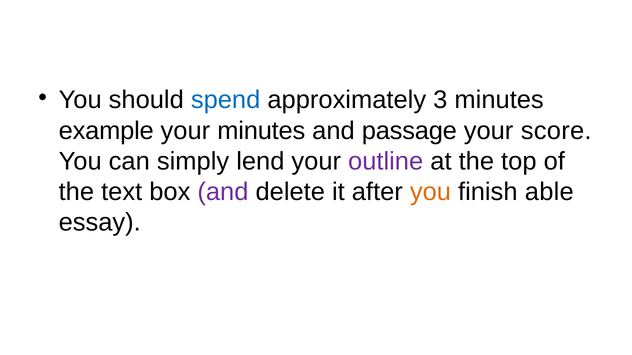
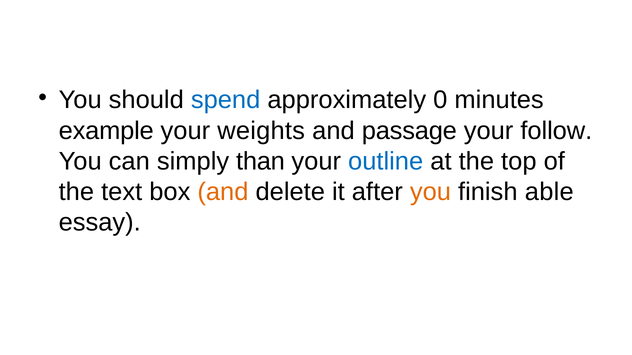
3: 3 -> 0
your minutes: minutes -> weights
score: score -> follow
lend: lend -> than
outline colour: purple -> blue
and at (223, 192) colour: purple -> orange
